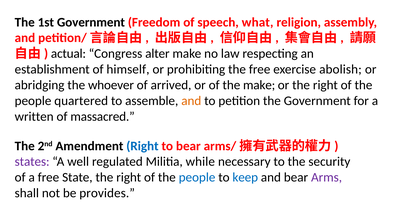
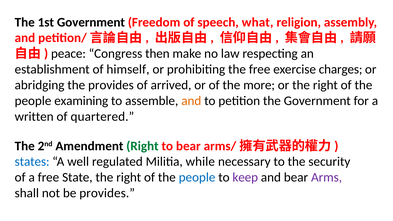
actual: actual -> peace
alter: alter -> then
abolish: abolish -> charges
the whoever: whoever -> provides
the make: make -> more
quartered: quartered -> examining
massacred: massacred -> quartered
Right at (142, 146) colour: blue -> green
states colour: purple -> blue
keep colour: blue -> purple
